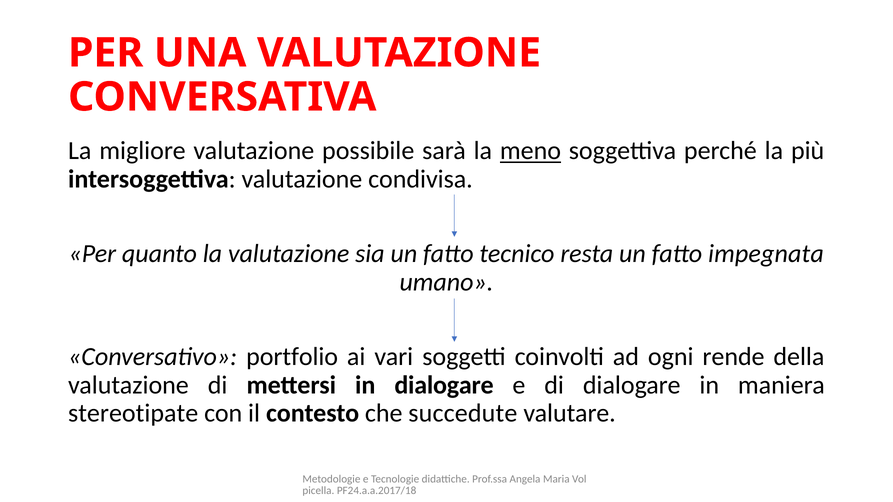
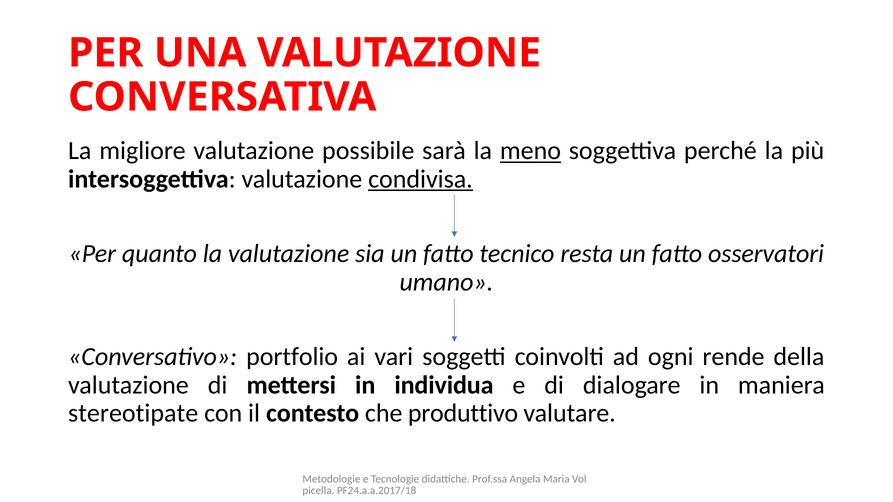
condivisa underline: none -> present
impegnata: impegnata -> osservatori
in dialogare: dialogare -> individua
succedute: succedute -> produttivo
